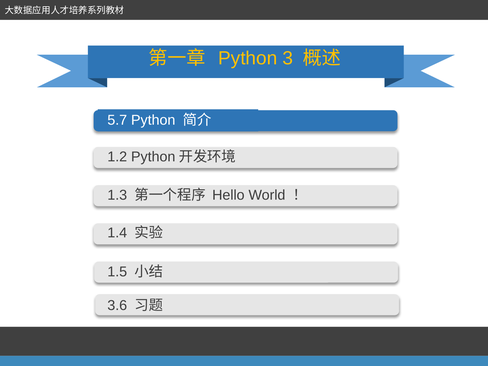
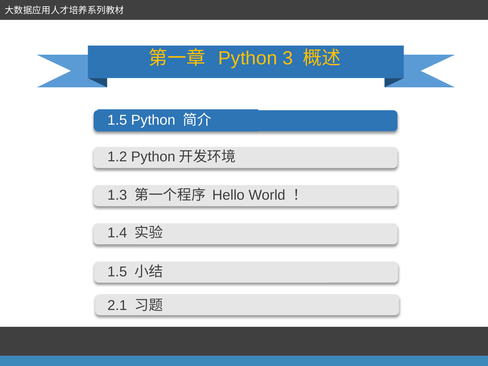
5.7 at (117, 120): 5.7 -> 1.5
3.6: 3.6 -> 2.1
